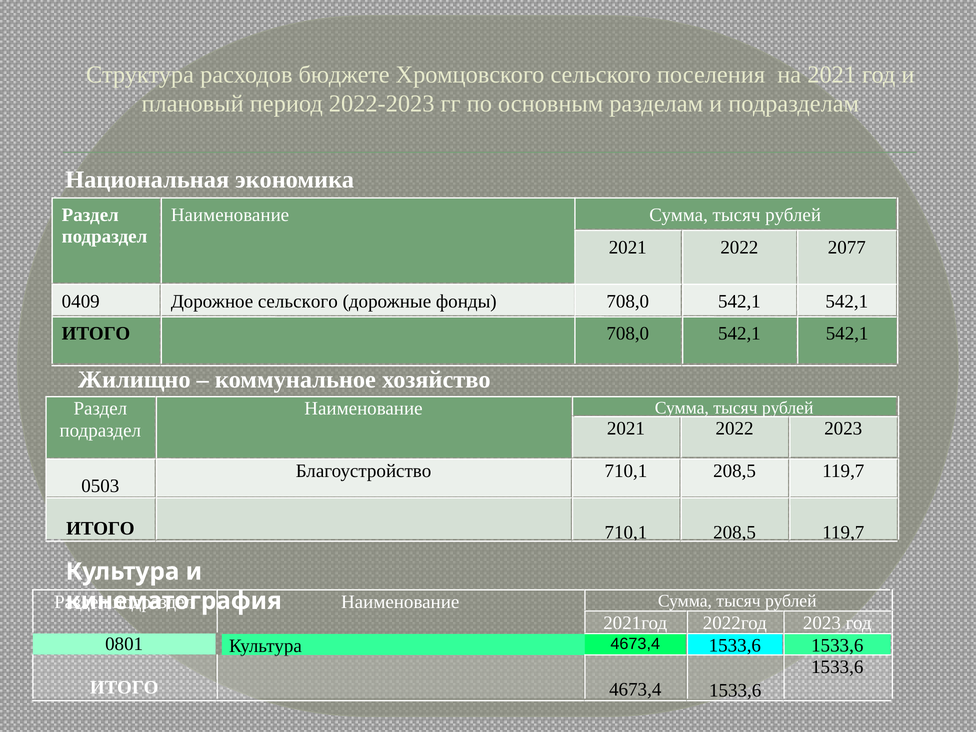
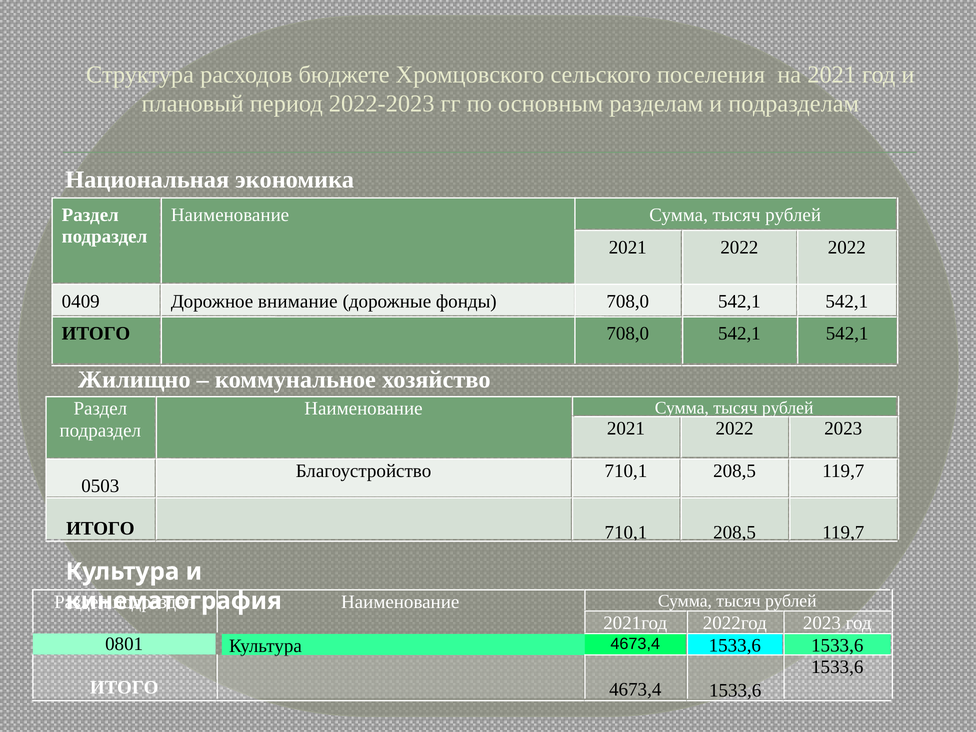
2022 2077: 2077 -> 2022
Дорожное сельского: сельского -> внимание
